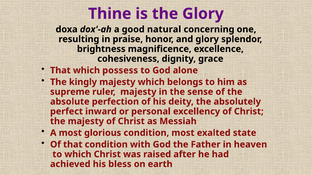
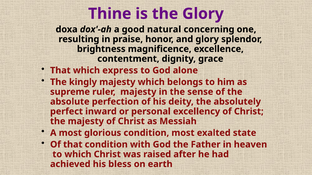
cohesiveness: cohesiveness -> contentment
possess: possess -> express
